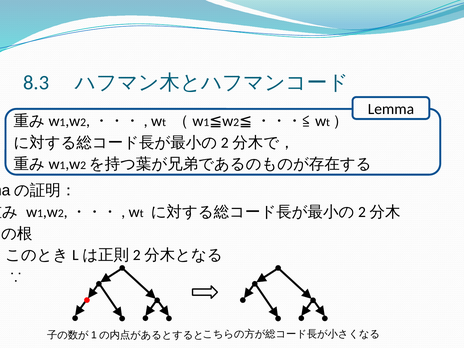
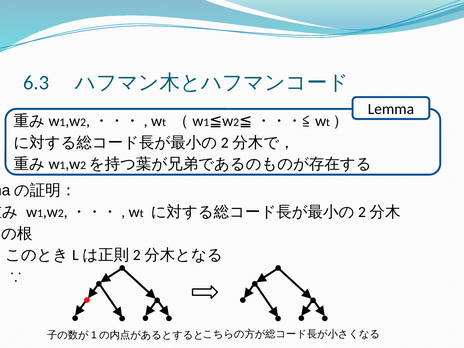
8.3: 8.3 -> 6.3
